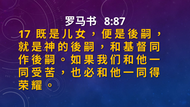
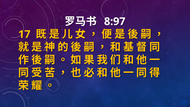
8:87: 8:87 -> 8:97
